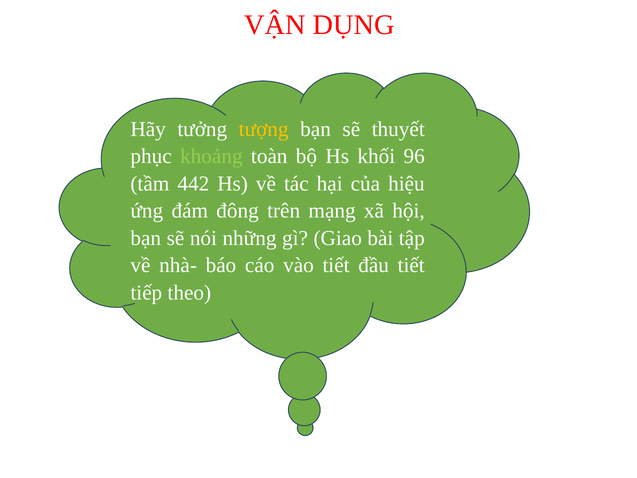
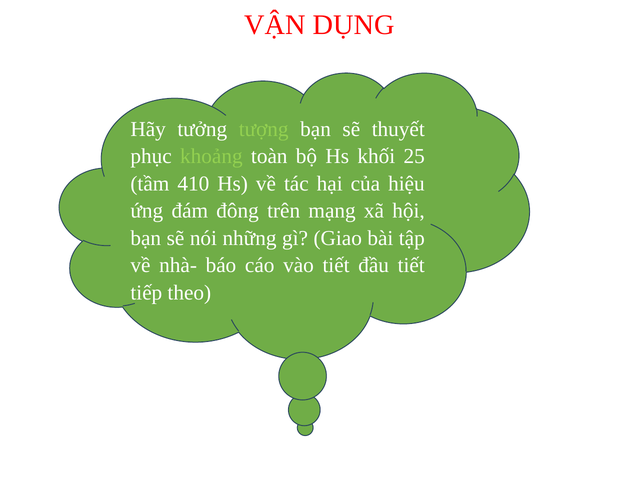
tượng colour: yellow -> light green
96: 96 -> 25
442: 442 -> 410
